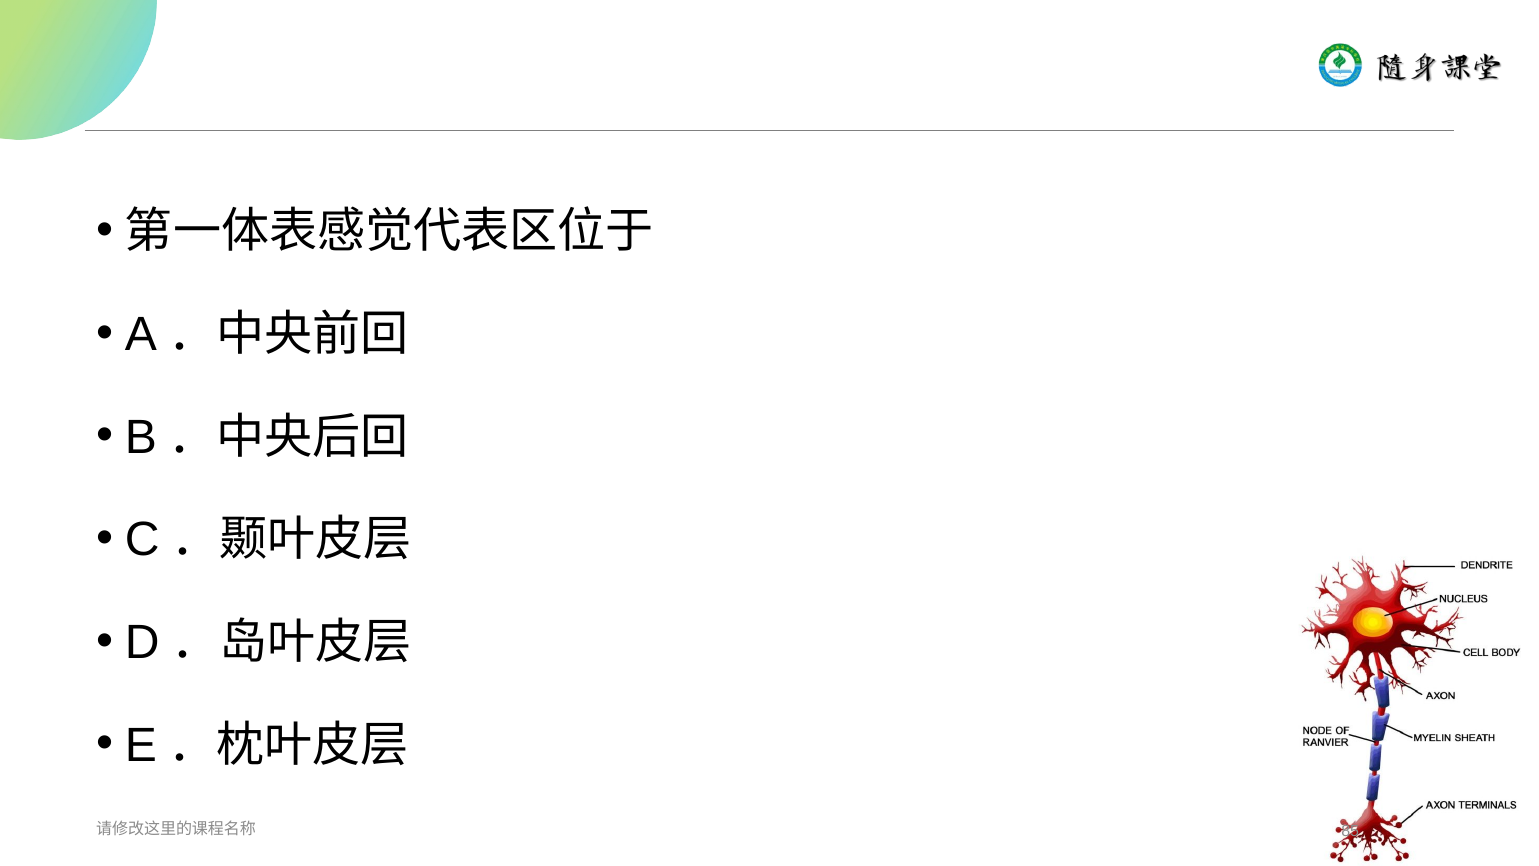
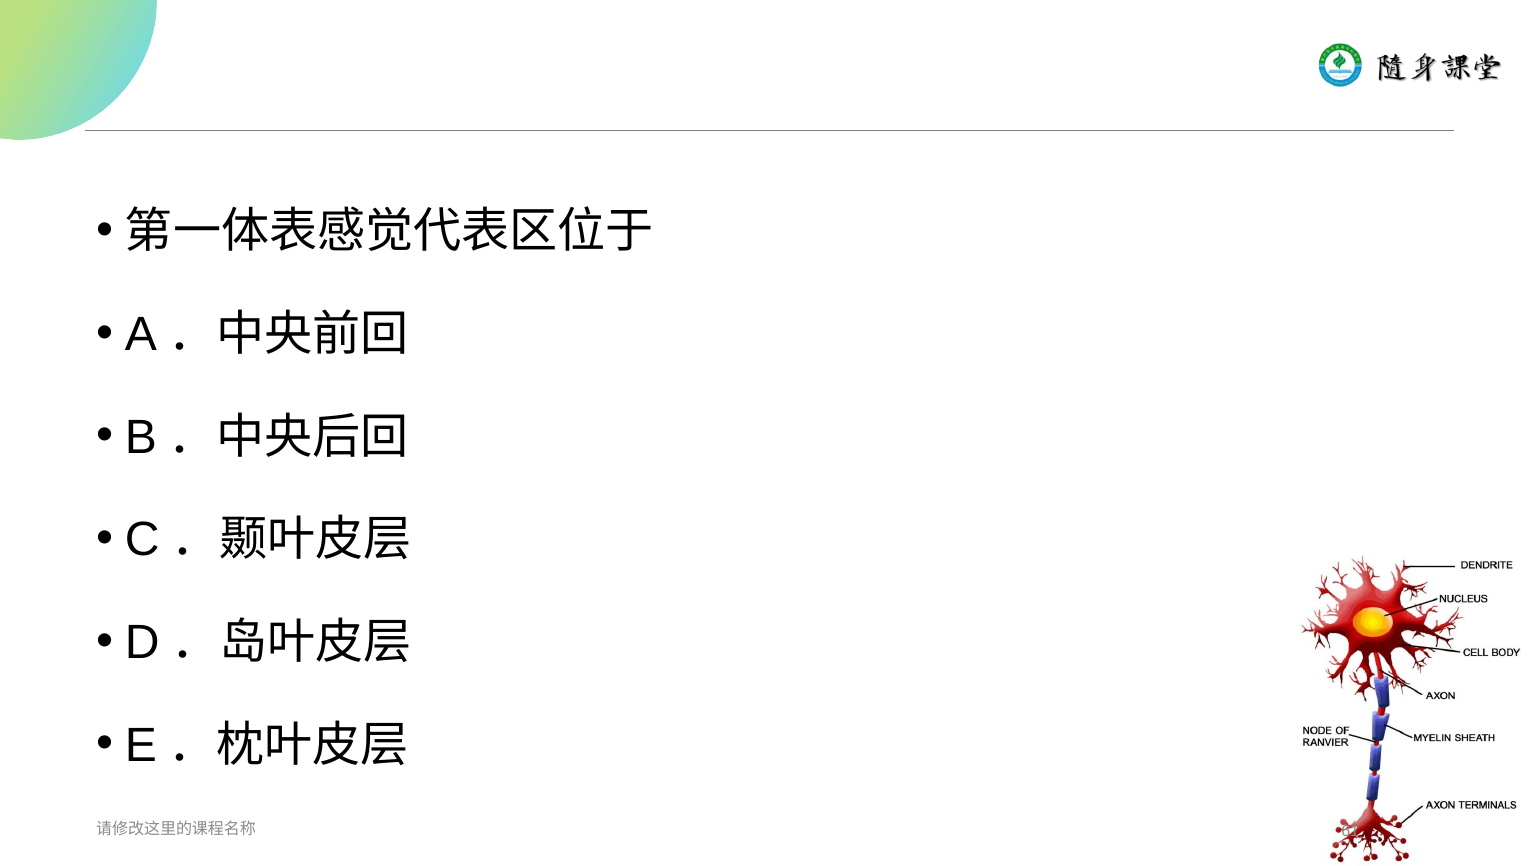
85: 85 -> 61
